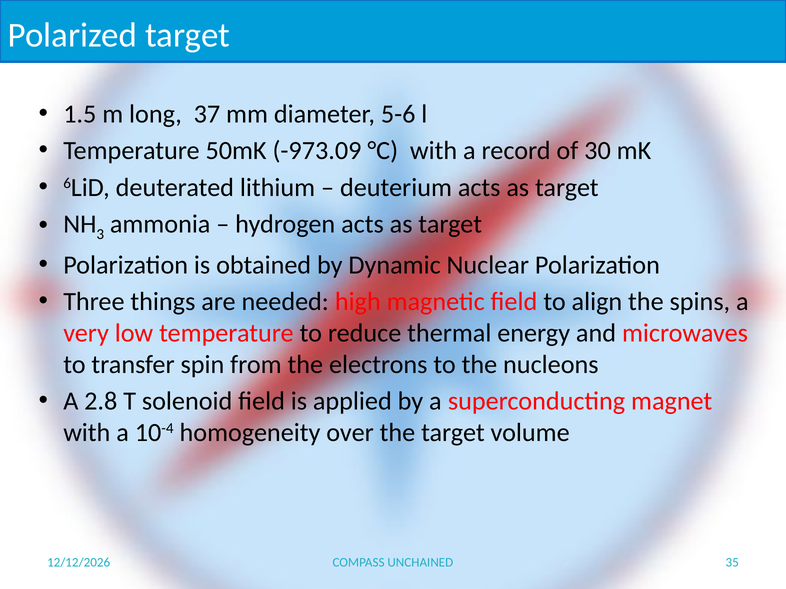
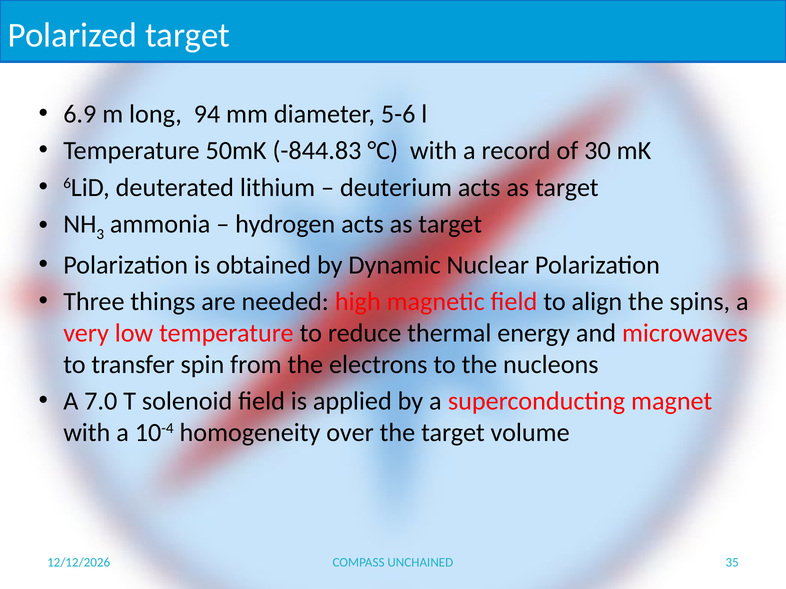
1.5: 1.5 -> 6.9
37: 37 -> 94
-973.09: -973.09 -> -844.83
2.8: 2.8 -> 7.0
